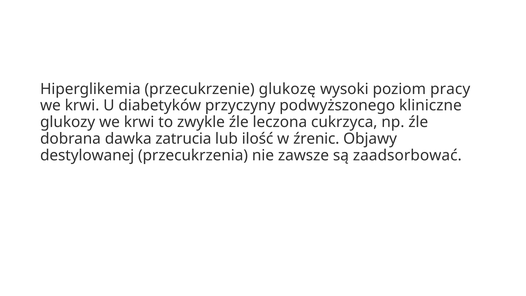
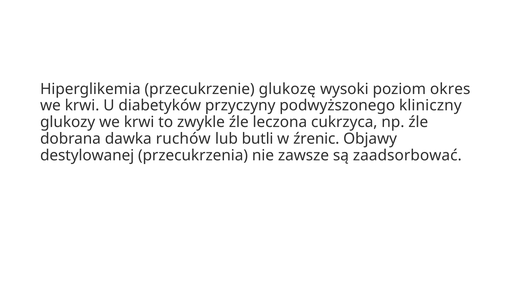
pracy: pracy -> okres
kliniczne: kliniczne -> kliniczny
zatrucia: zatrucia -> ruchów
ilość: ilość -> butli
